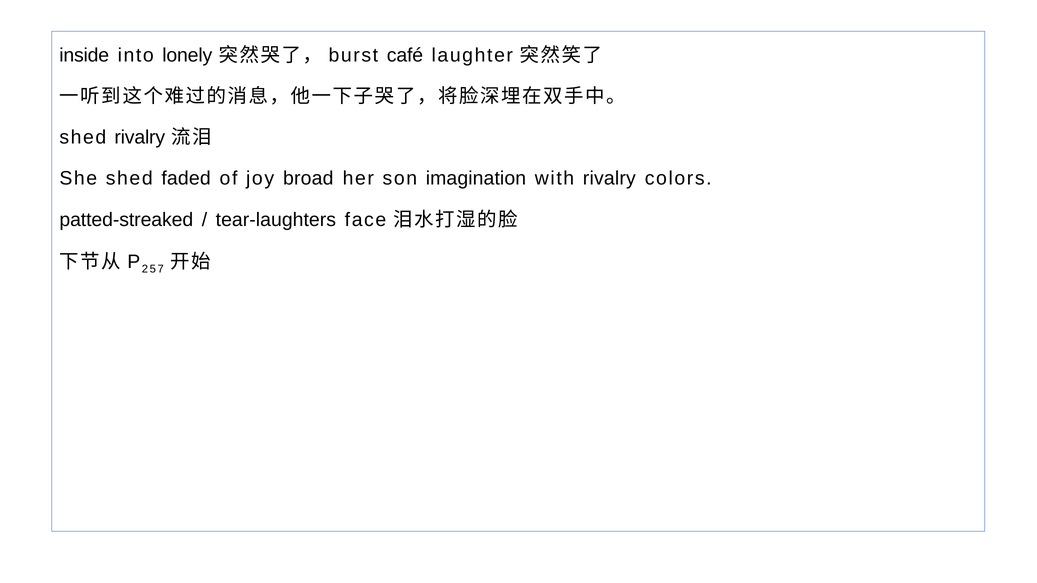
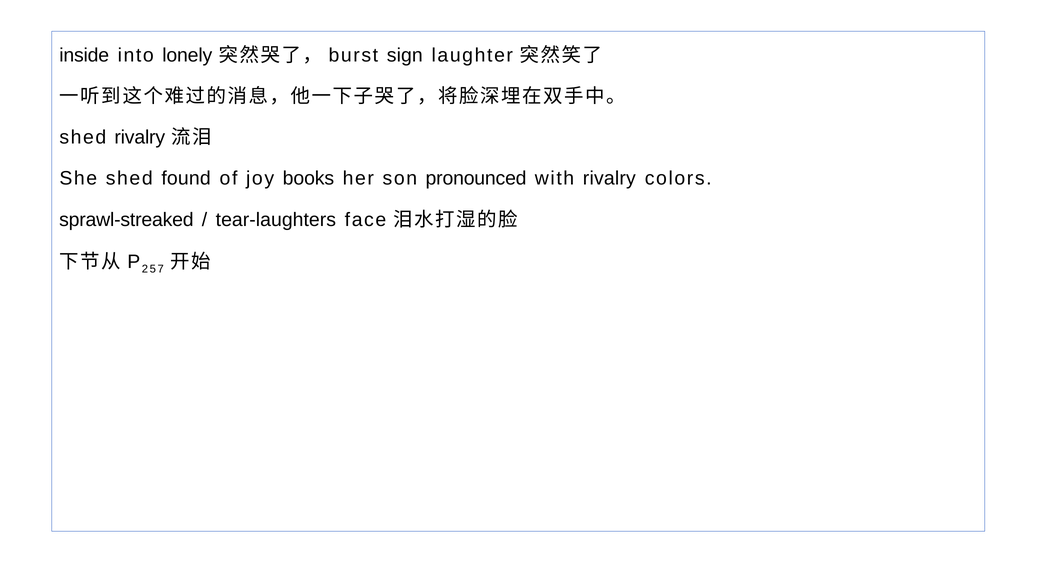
café: café -> sign
faded: faded -> found
broad: broad -> books
imagination: imagination -> pronounced
patted-streaked: patted-streaked -> sprawl-streaked
